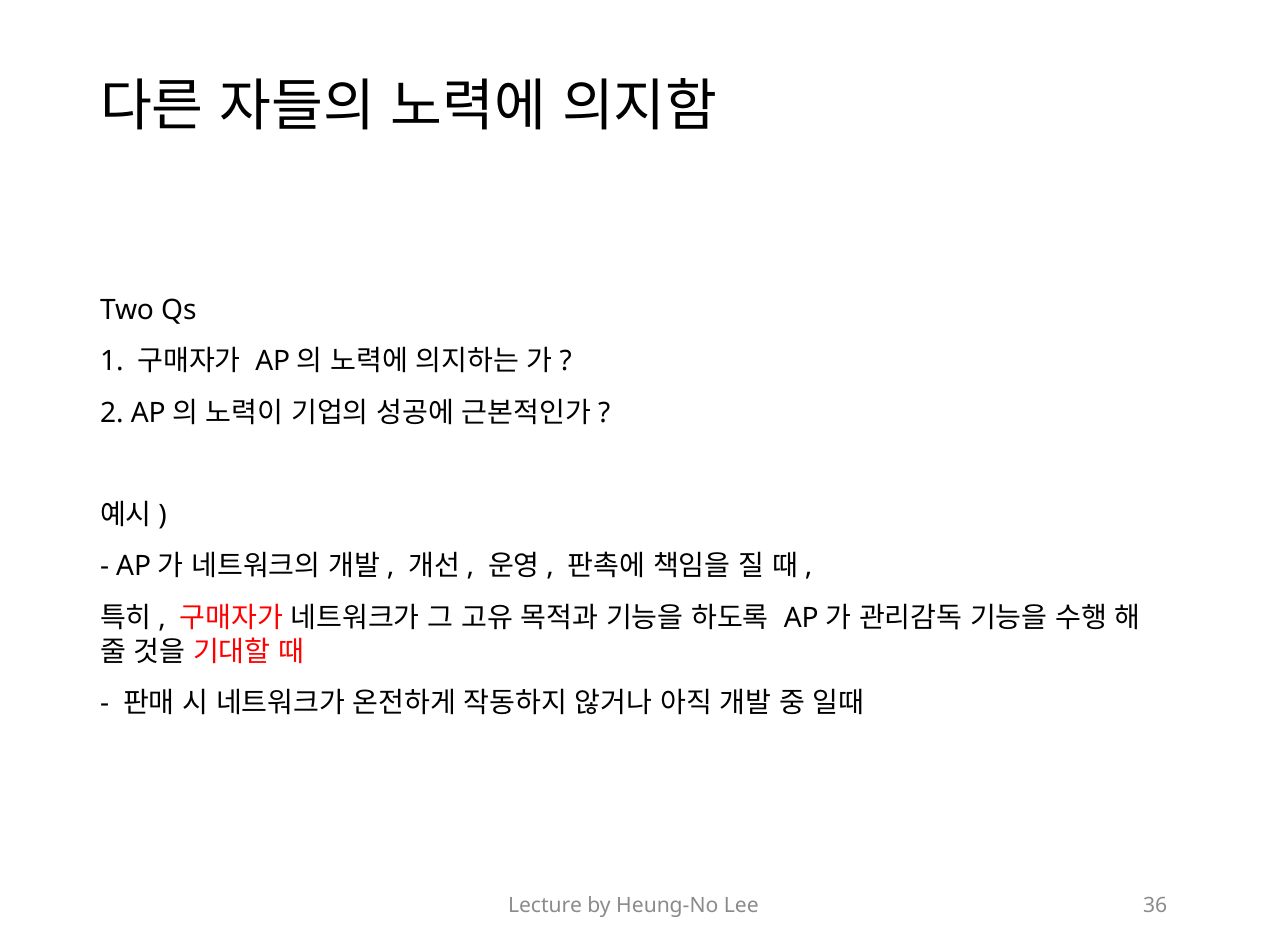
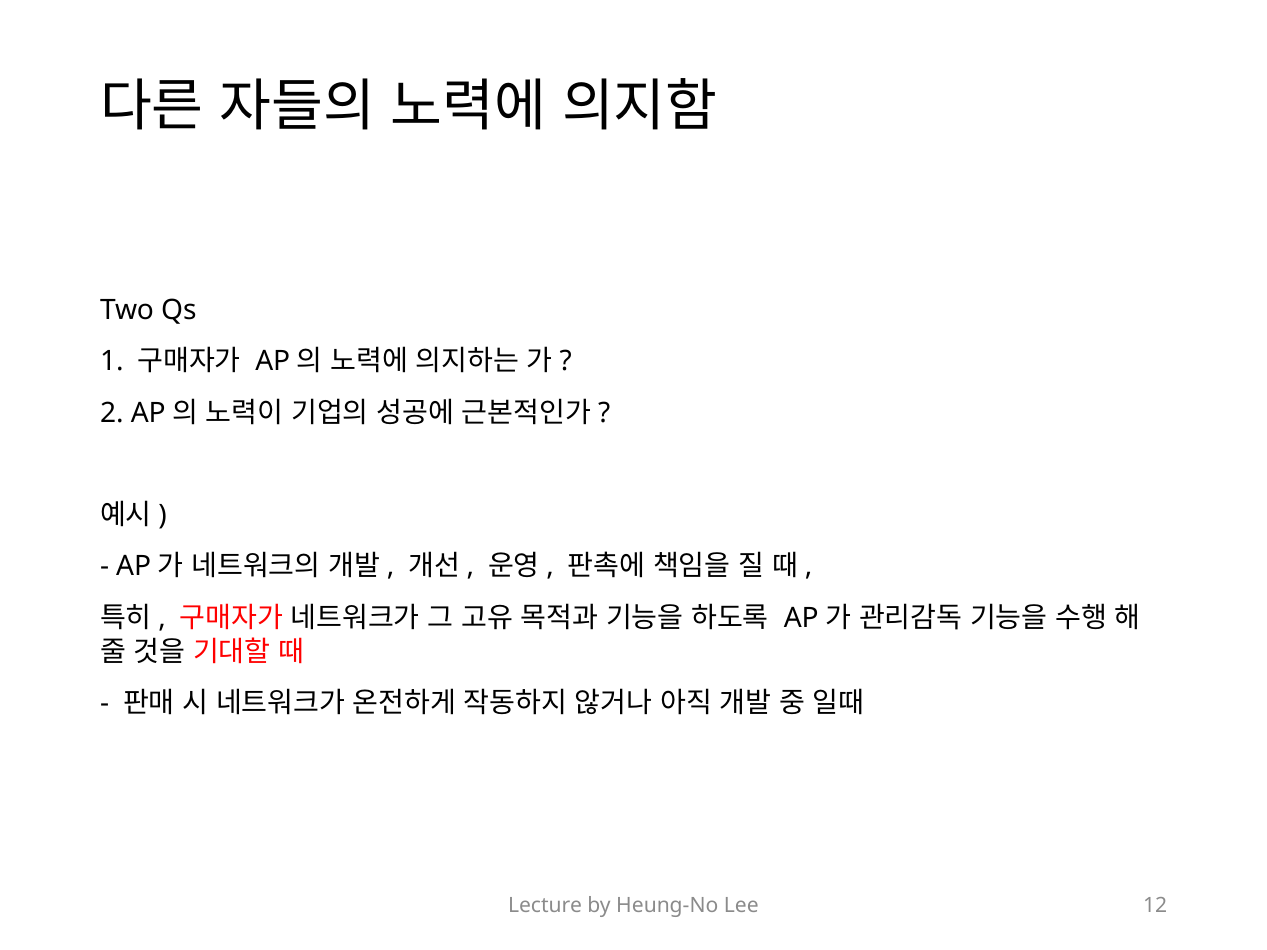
36: 36 -> 12
